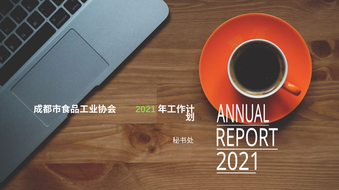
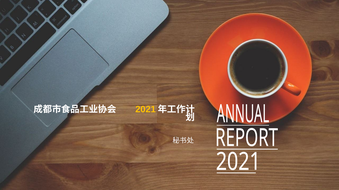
2021 colour: light green -> yellow
